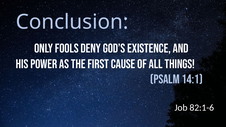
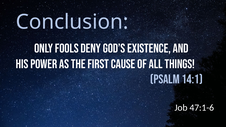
82:1-6: 82:1-6 -> 47:1-6
